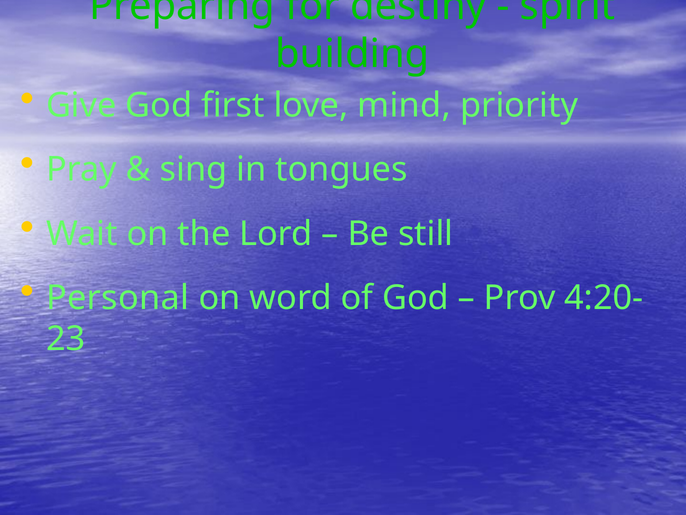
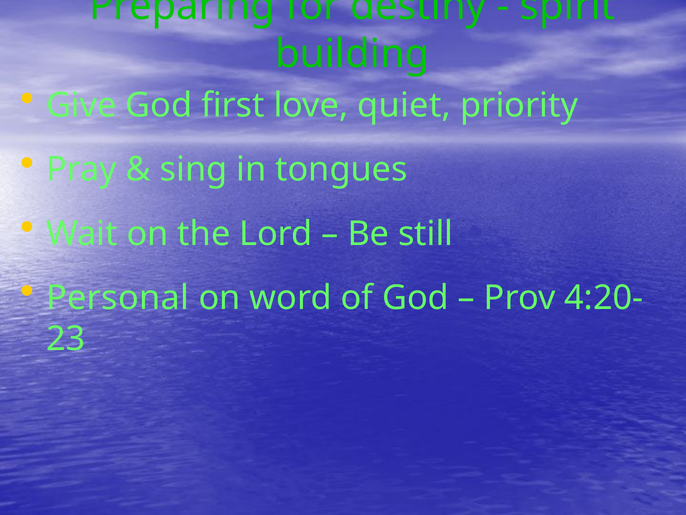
mind: mind -> quiet
